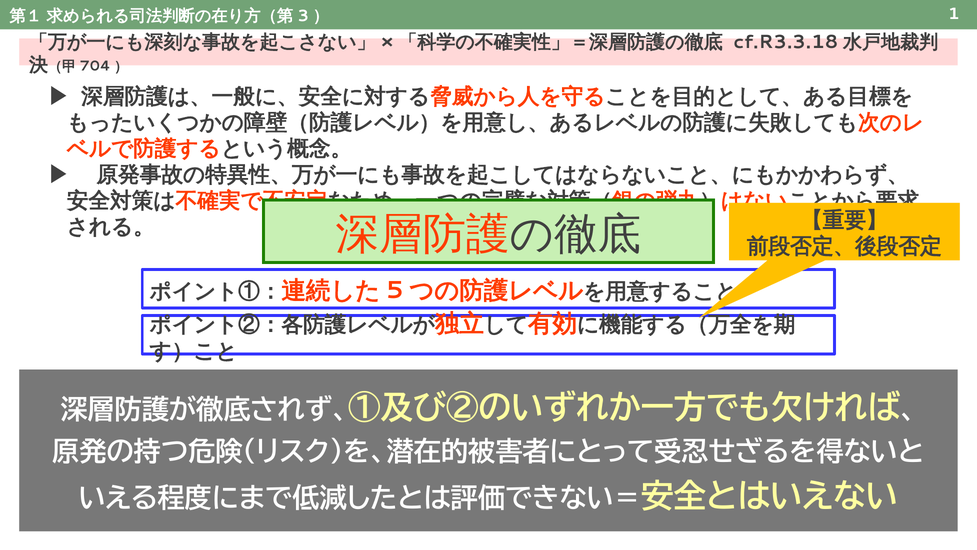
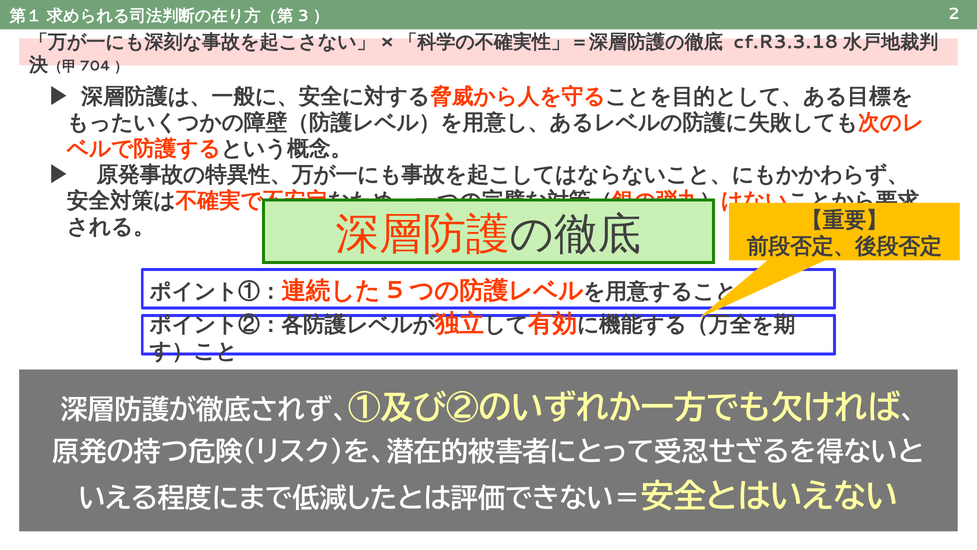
1: 1 -> 2
